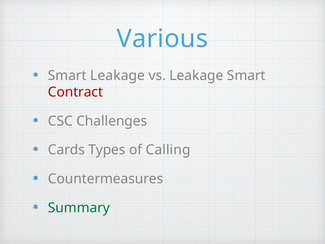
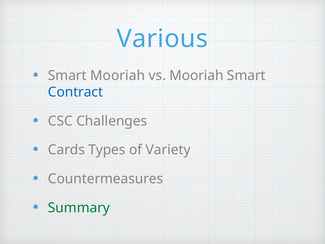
Smart Leakage: Leakage -> Mooriah
vs Leakage: Leakage -> Mooriah
Contract colour: red -> blue
Calling: Calling -> Variety
